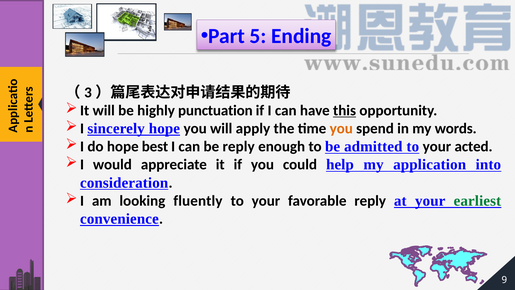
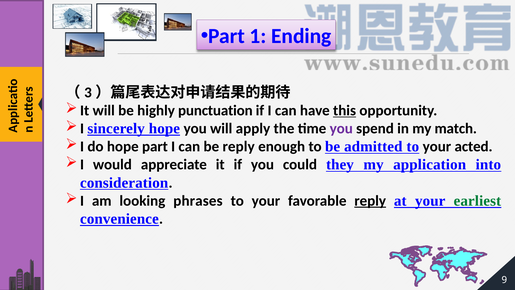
5: 5 -> 1
you at (341, 128) colour: orange -> purple
words: words -> match
hope best: best -> part
help: help -> they
fluently: fluently -> phrases
reply at (370, 201) underline: none -> present
